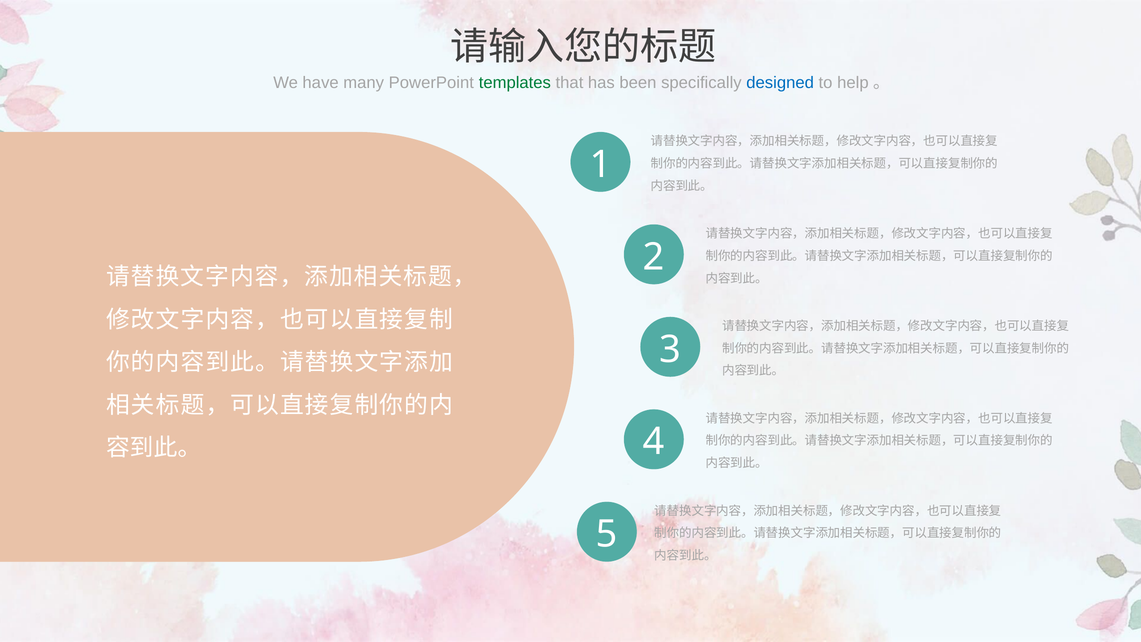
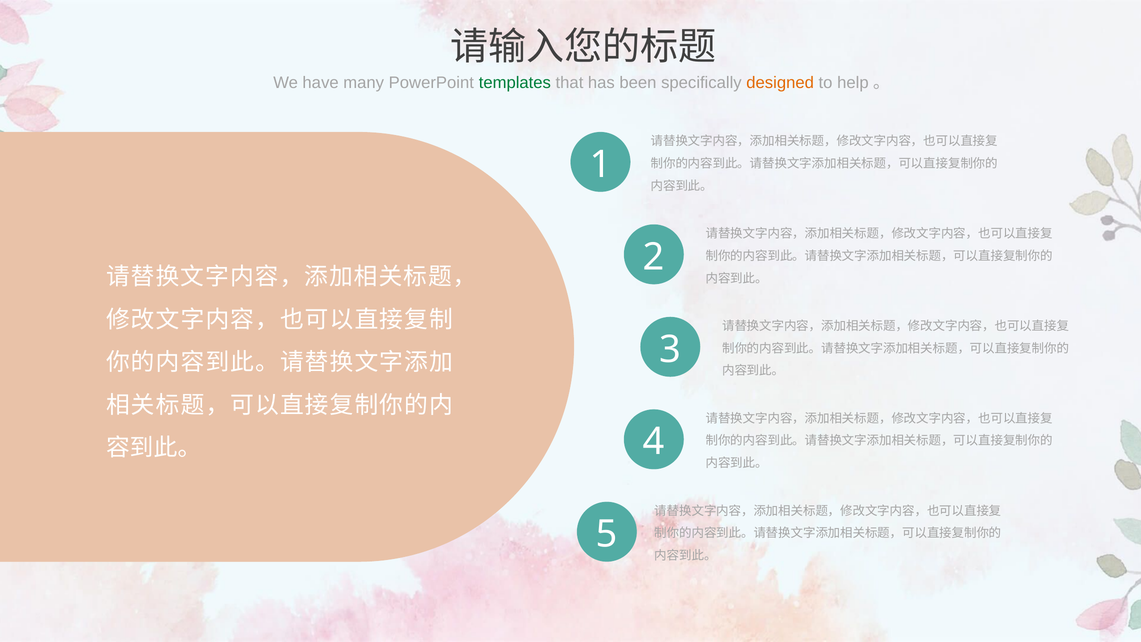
designed colour: blue -> orange
